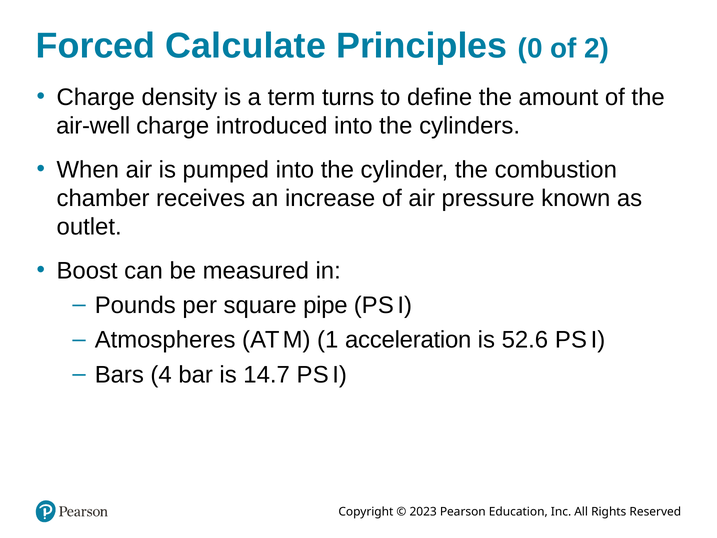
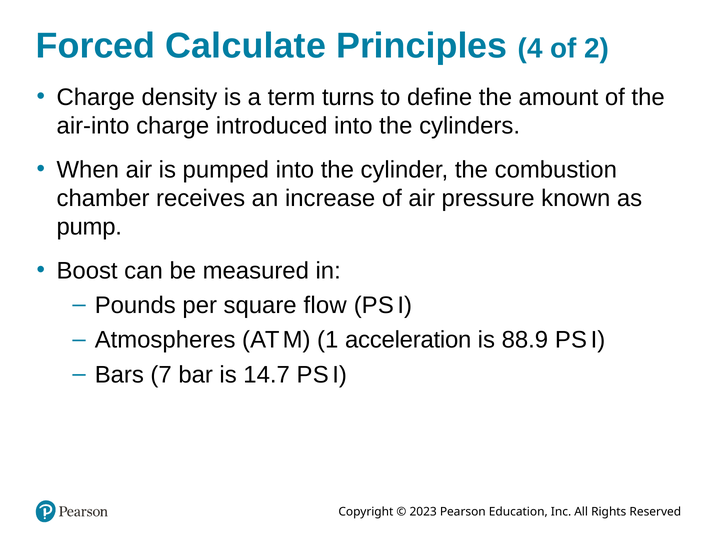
0: 0 -> 4
air-well: air-well -> air-into
outlet: outlet -> pump
pipe: pipe -> flow
52.6: 52.6 -> 88.9
4: 4 -> 7
